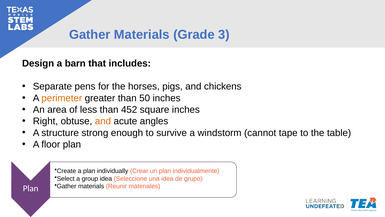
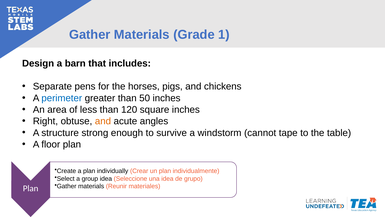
3: 3 -> 1
perimeter colour: orange -> blue
452: 452 -> 120
